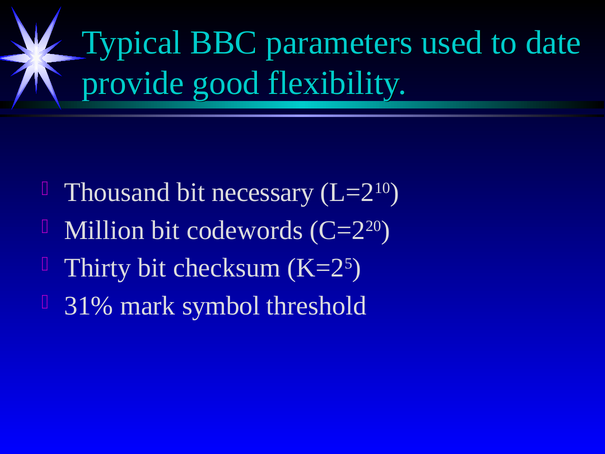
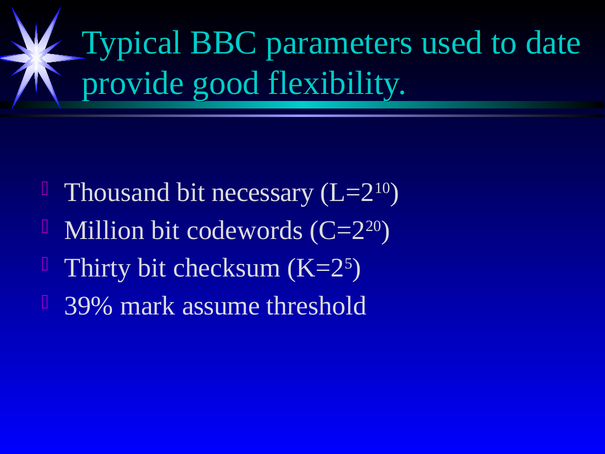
31%: 31% -> 39%
symbol: symbol -> assume
